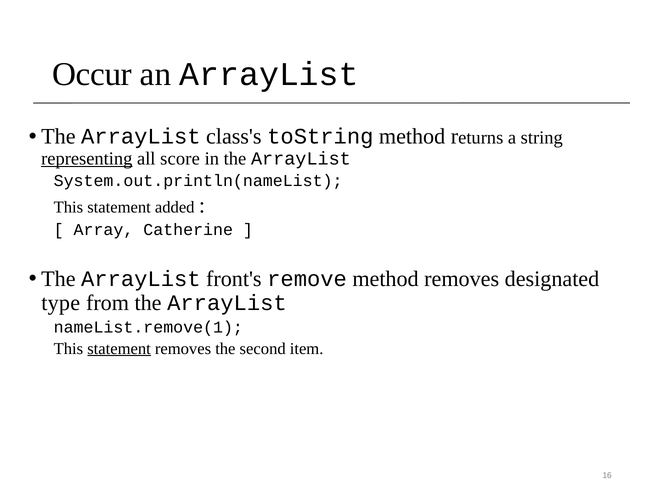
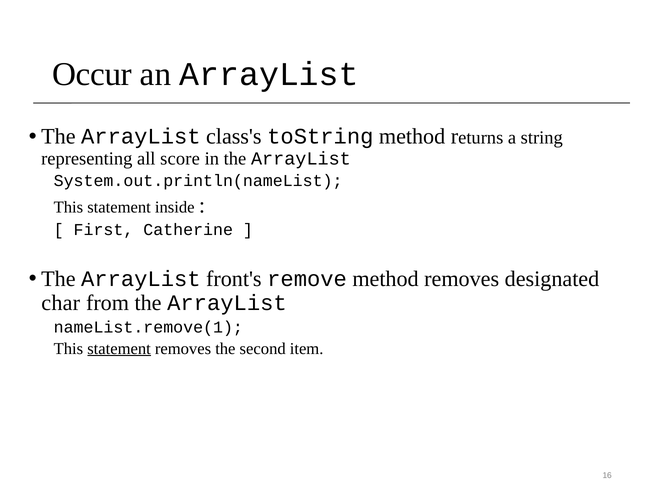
representing underline: present -> none
added: added -> inside
Array: Array -> First
type: type -> char
